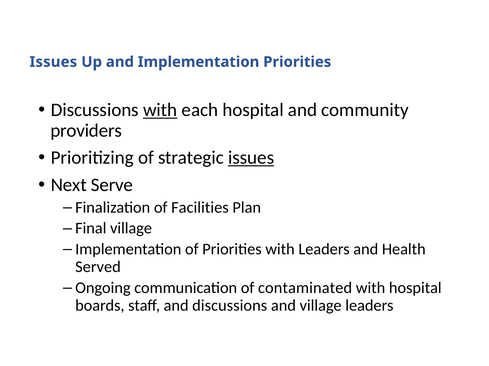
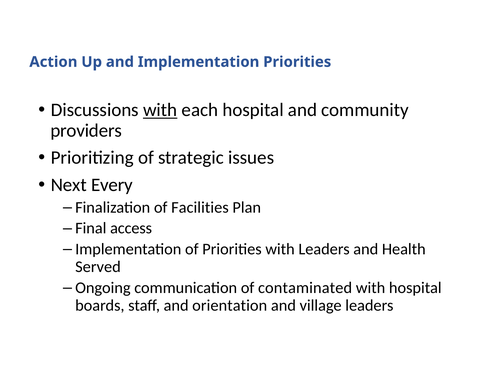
Issues at (53, 62): Issues -> Action
issues at (251, 158) underline: present -> none
Serve: Serve -> Every
Final village: village -> access
and discussions: discussions -> orientation
